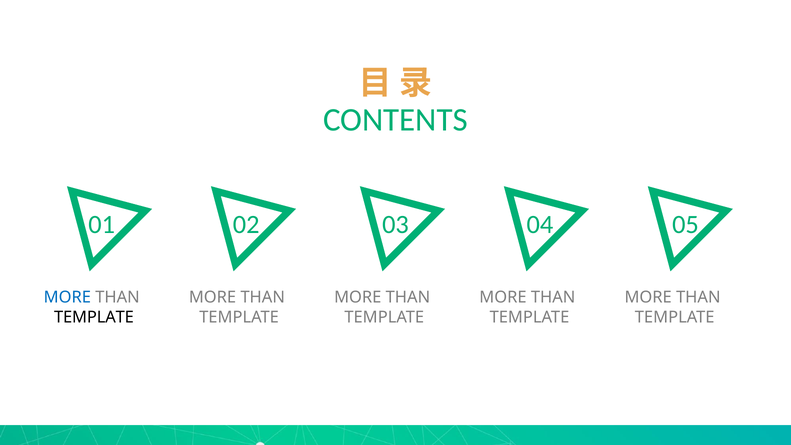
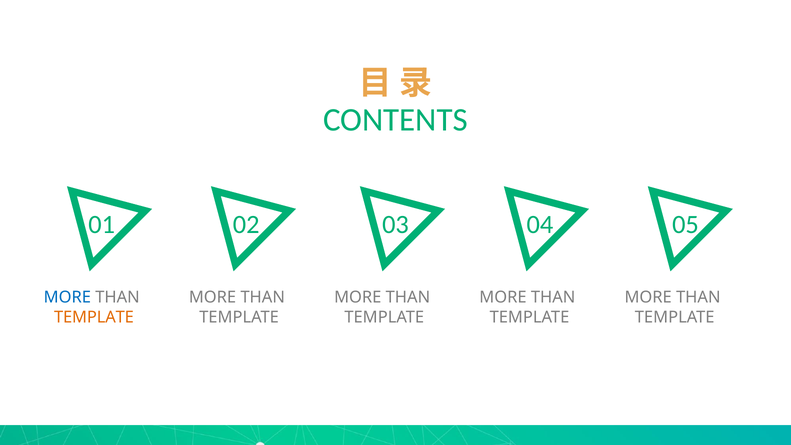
TEMPLATE at (94, 317) colour: black -> orange
